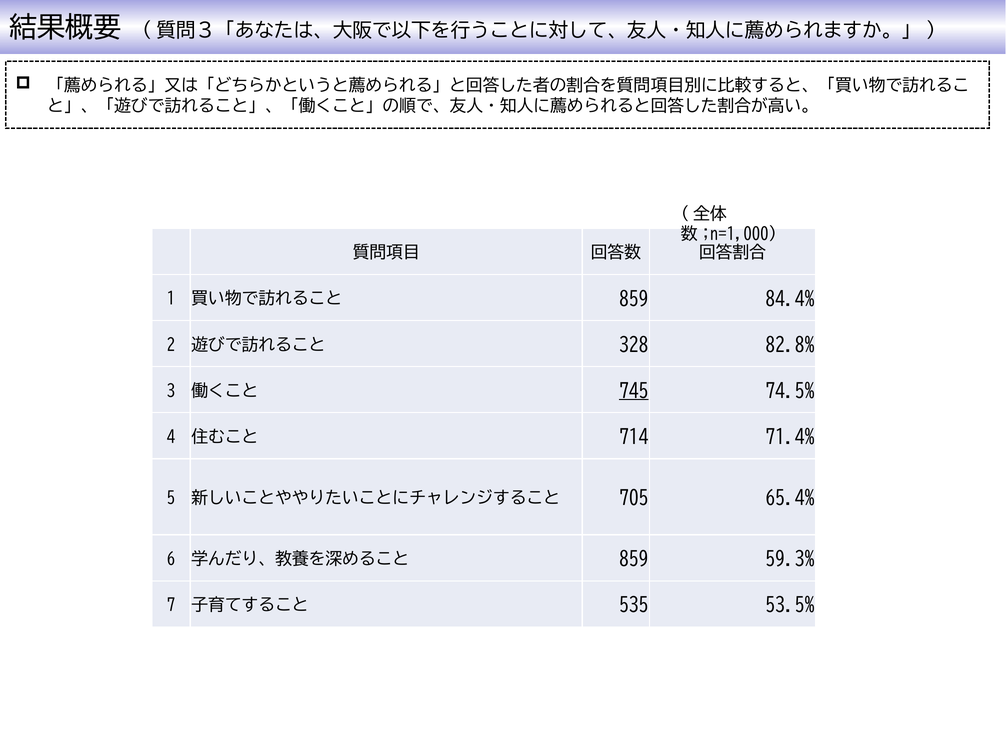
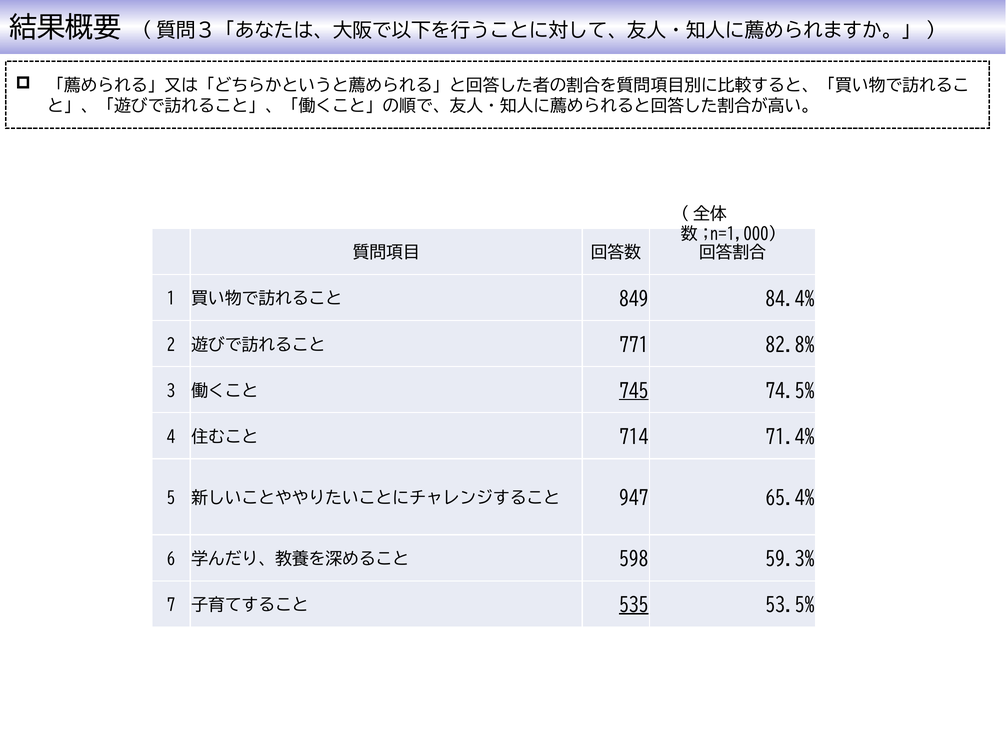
859 at (634, 299): 859 -> 849
328: 328 -> 771
705: 705 -> 947
859 at (634, 559): 859 -> 598
535 underline: none -> present
